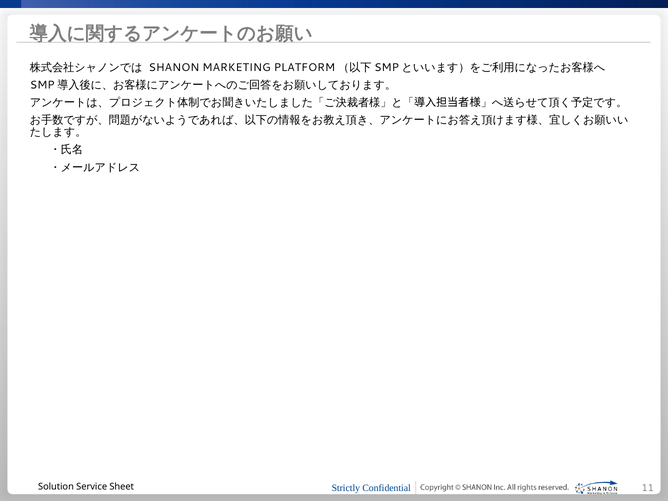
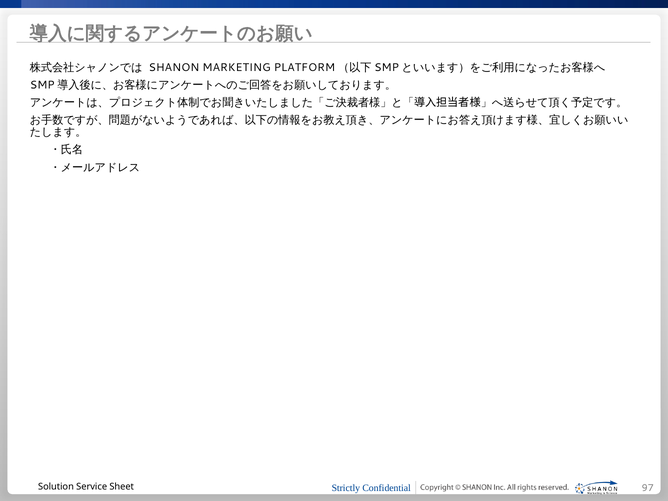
11: 11 -> 97
